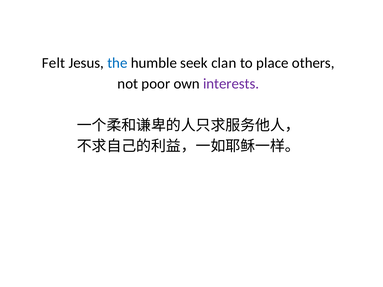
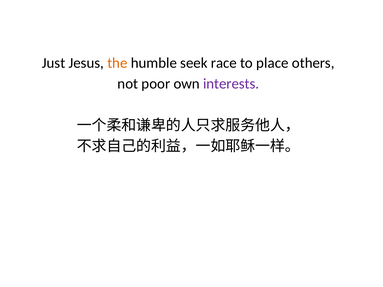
Felt: Felt -> Just
the colour: blue -> orange
clan: clan -> race
